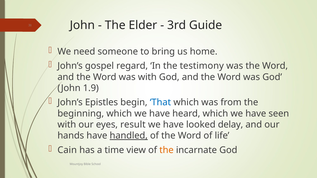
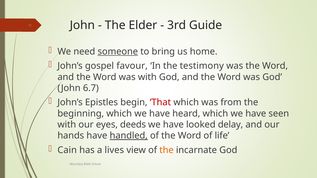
someone underline: none -> present
regard: regard -> favour
1.9: 1.9 -> 6.7
That colour: blue -> red
result: result -> deeds
time: time -> lives
